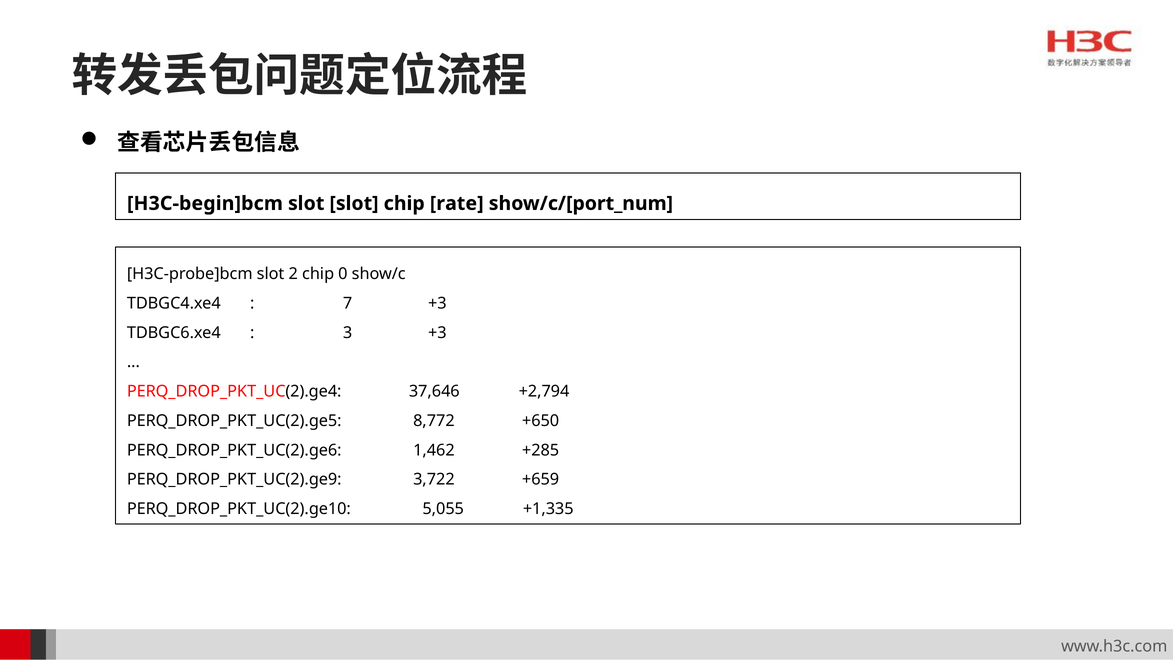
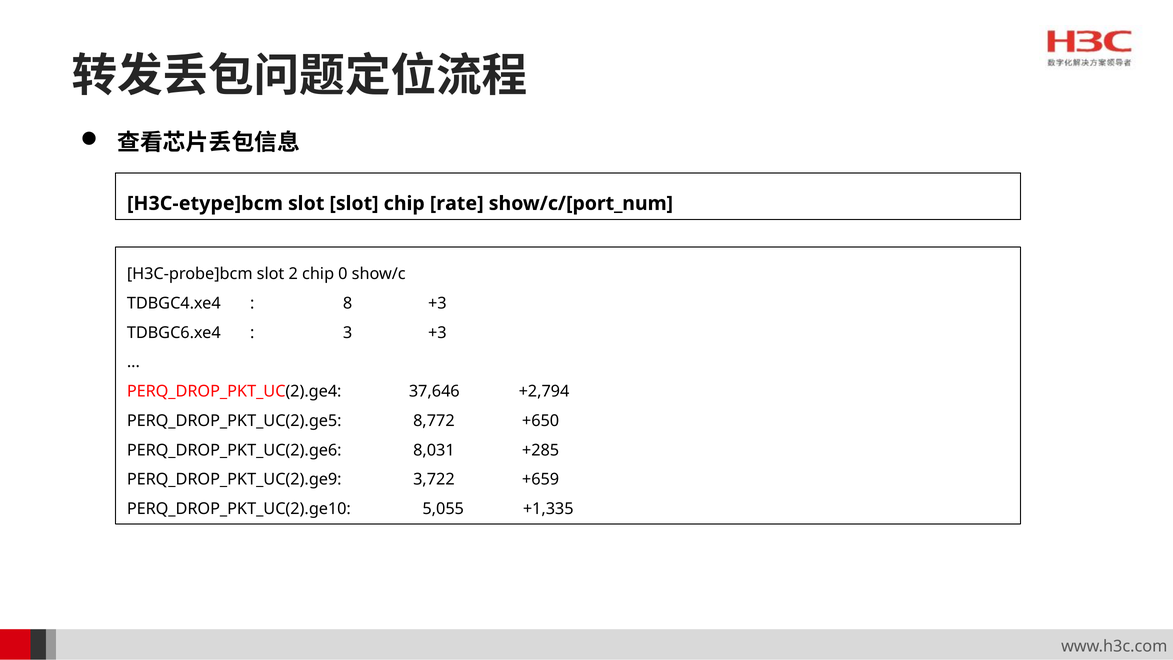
H3C-begin]bcm: H3C-begin]bcm -> H3C-etype]bcm
7: 7 -> 8
1,462: 1,462 -> 8,031
